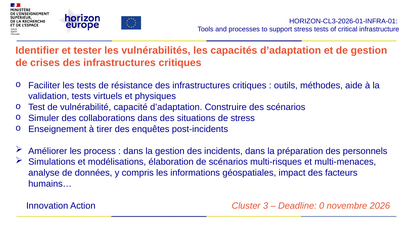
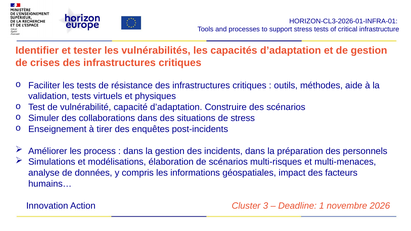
0: 0 -> 1
